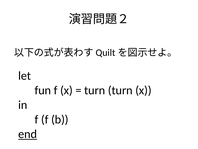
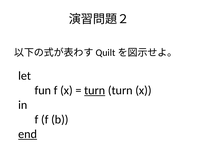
turn at (95, 90) underline: none -> present
